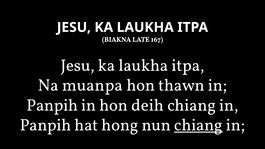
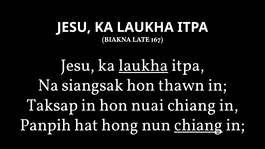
laukha at (143, 65) underline: none -> present
muanpa: muanpa -> siangsak
Panpih at (52, 105): Panpih -> Taksap
deih: deih -> nuai
